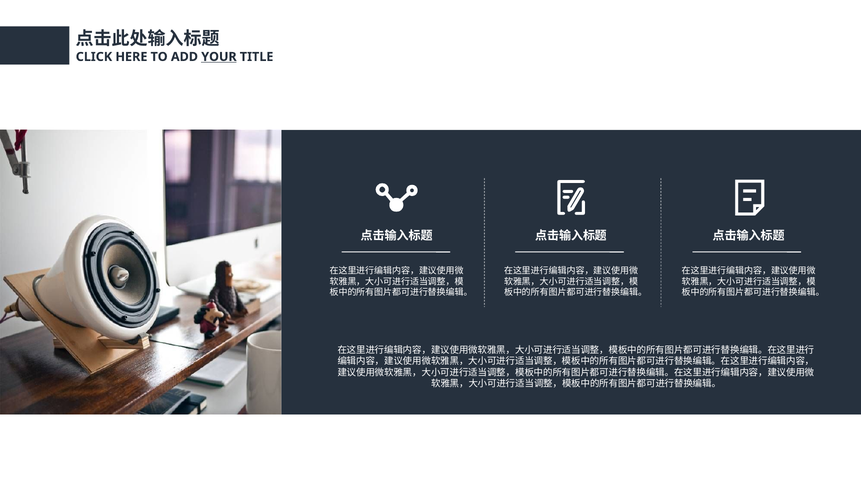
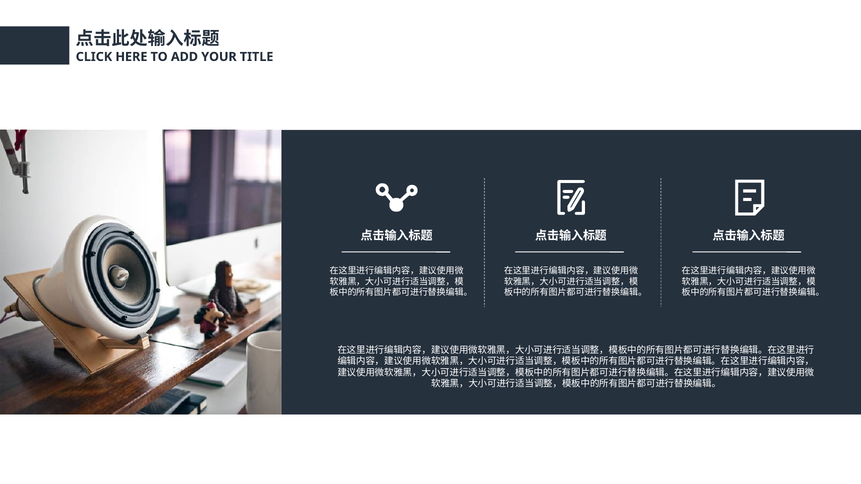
YOUR underline: present -> none
